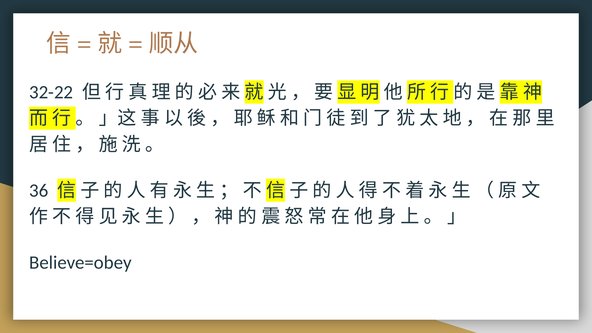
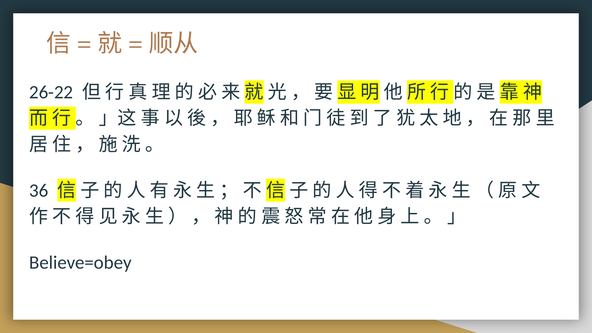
32-22: 32-22 -> 26-22
